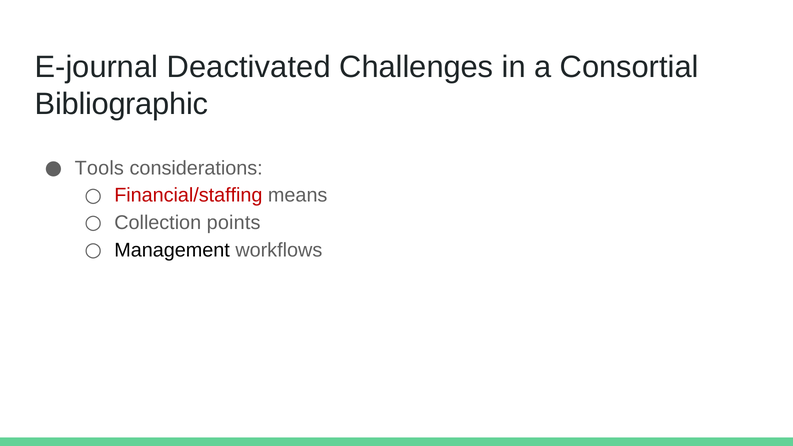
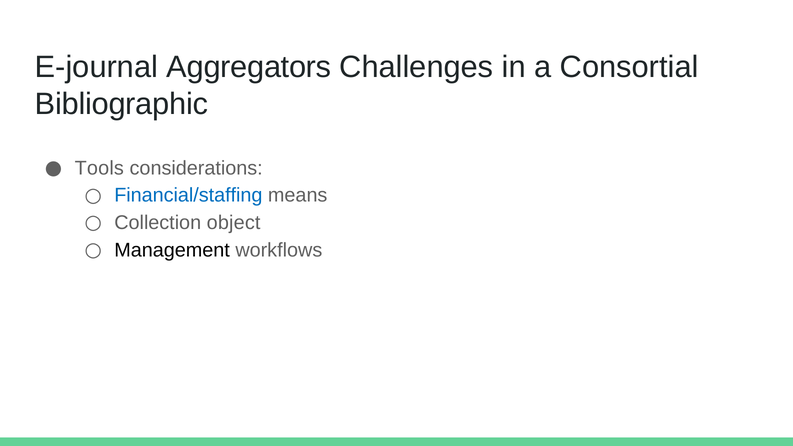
Deactivated: Deactivated -> Aggregators
Financial/staffing colour: red -> blue
points: points -> object
